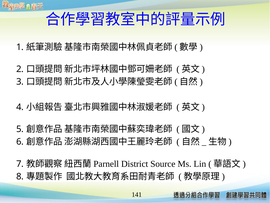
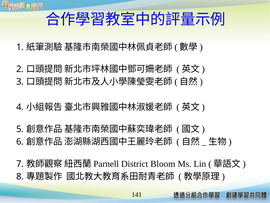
Source: Source -> Bloom
